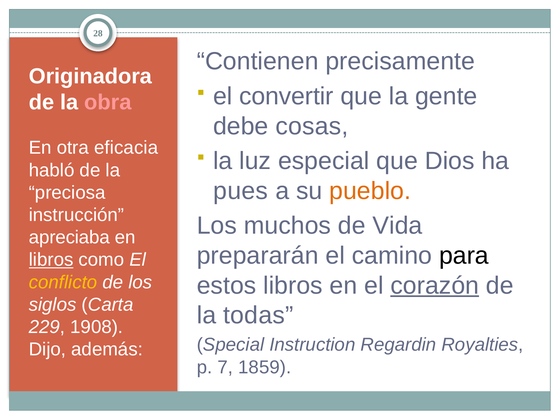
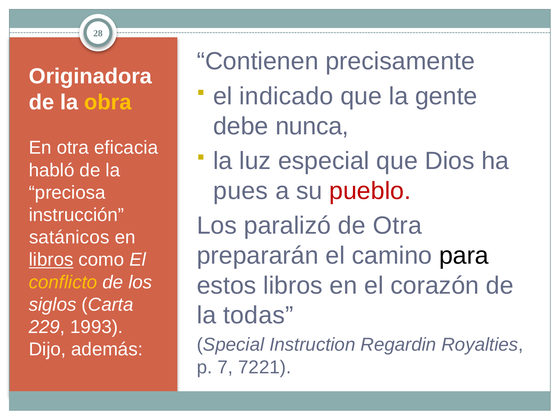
convertir: convertir -> indicado
obra colour: pink -> yellow
cosas: cosas -> nunca
pueblo colour: orange -> red
muchos: muchos -> paralizó
de Vida: Vida -> Otra
apreciaba: apreciaba -> satánicos
corazón underline: present -> none
1908: 1908 -> 1993
1859: 1859 -> 7221
